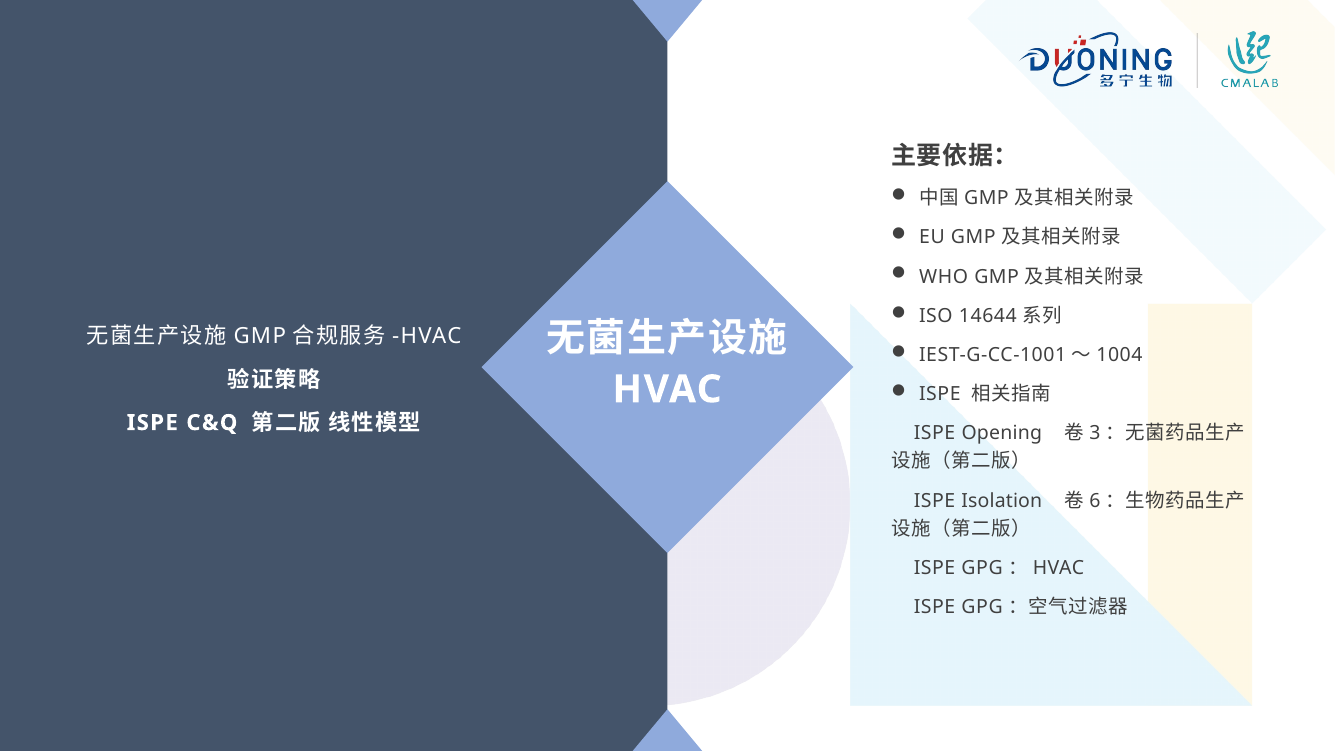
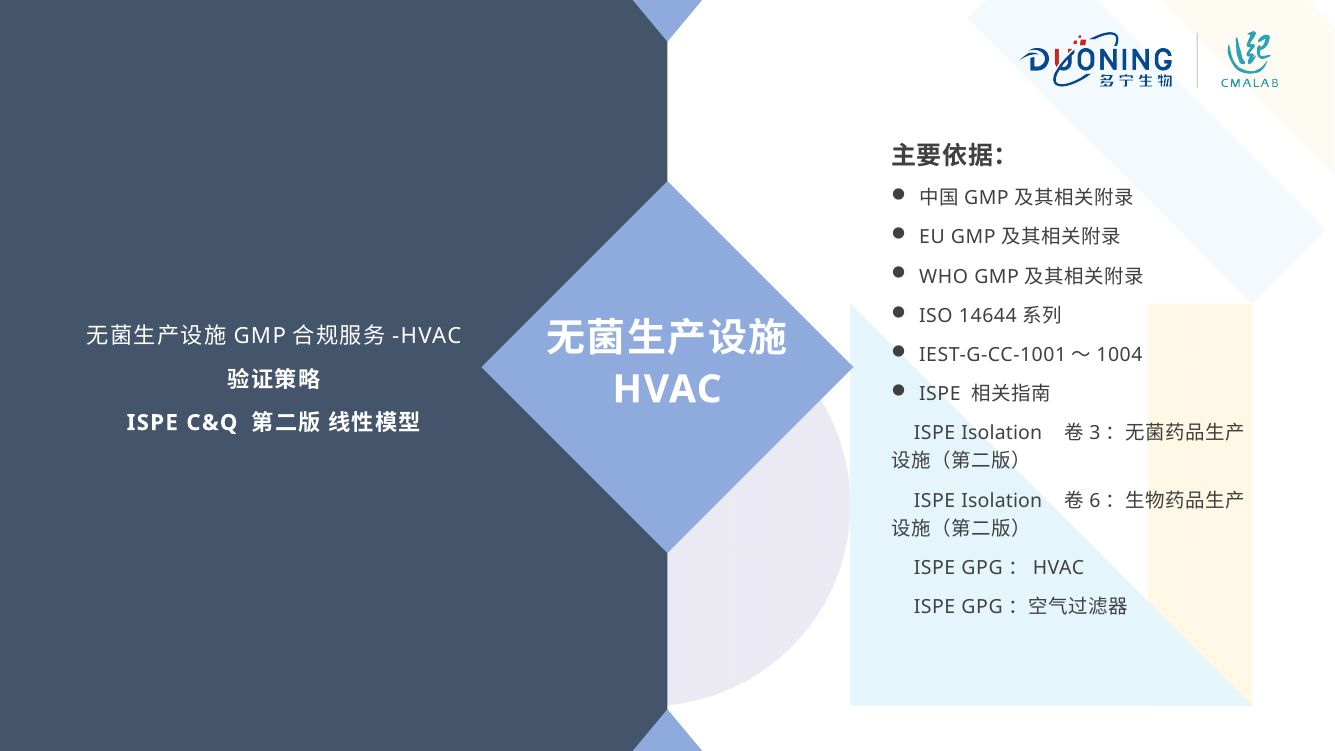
Opening at (1002, 433): Opening -> Isolation
